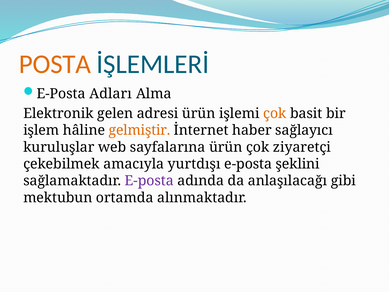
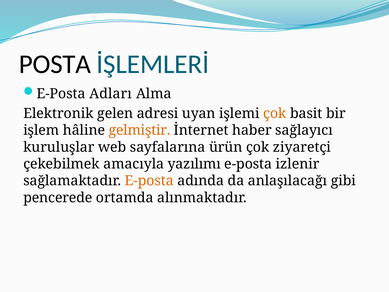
POSTA colour: orange -> black
adresi ürün: ürün -> uyan
yurtdışı: yurtdışı -> yazılımı
şeklini: şeklini -> izlenir
E-posta at (149, 181) colour: purple -> orange
mektubun: mektubun -> pencerede
